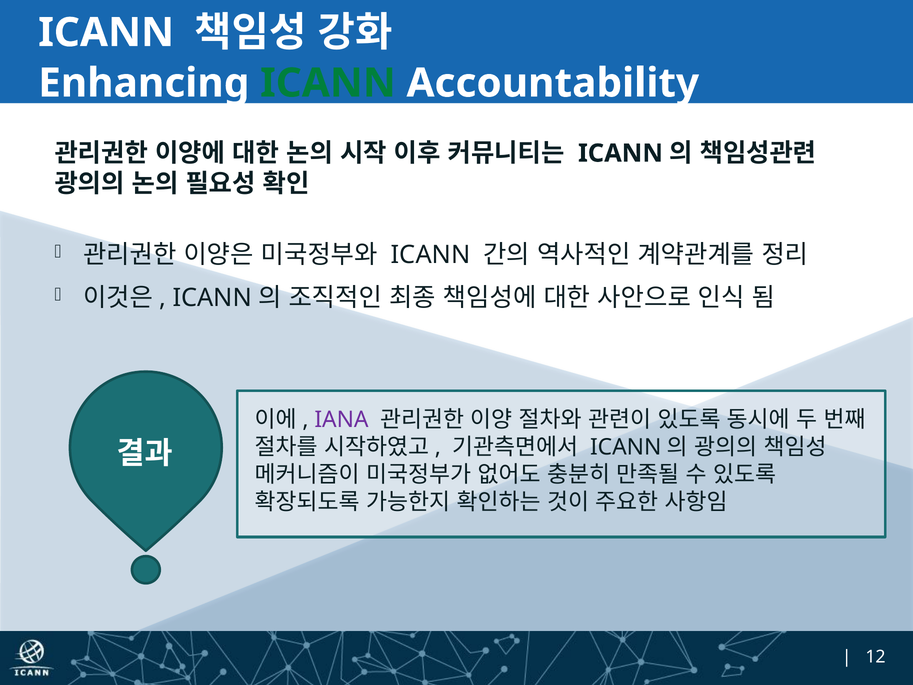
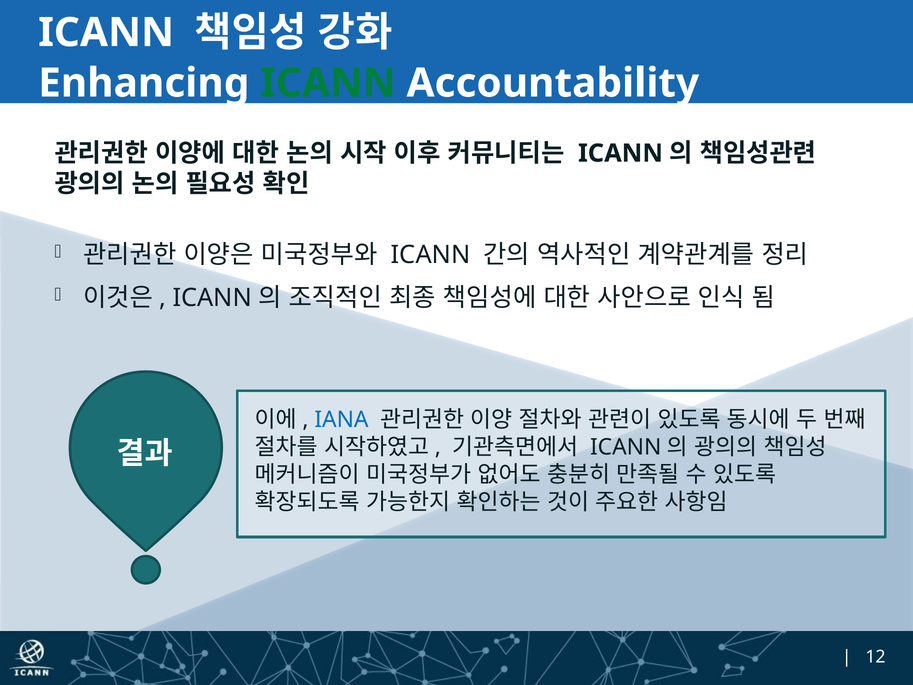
IANA colour: purple -> blue
